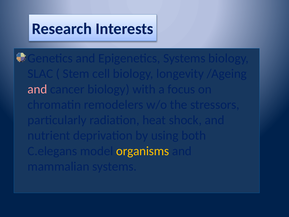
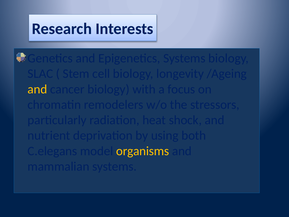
and at (37, 89) colour: pink -> yellow
